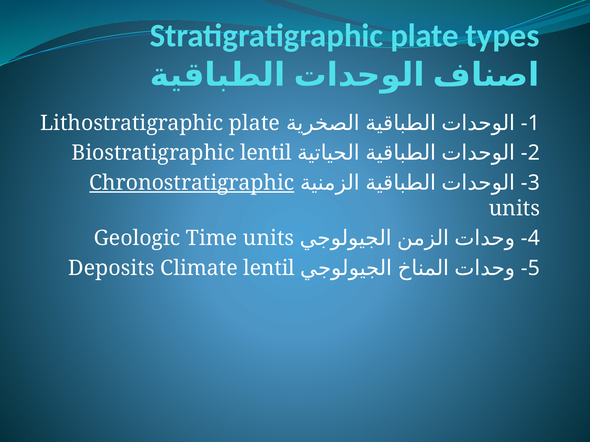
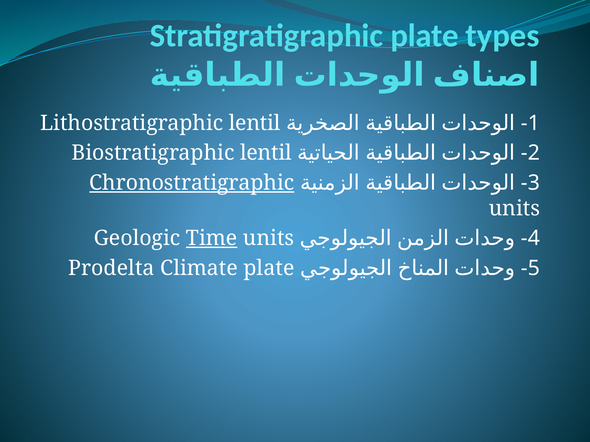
Lithostratigraphic plate: plate -> lentil
Time underline: none -> present
Deposits: Deposits -> Prodelta
Climate lentil: lentil -> plate
